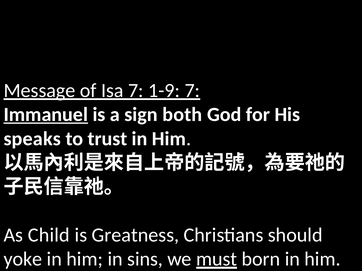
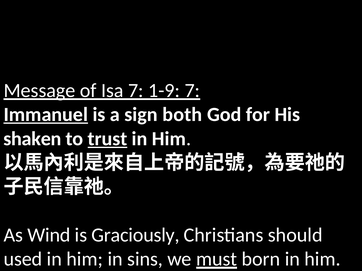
speaks: speaks -> shaken
trust underline: none -> present
Child: Child -> Wind
Greatness: Greatness -> Graciously
yoke: yoke -> used
